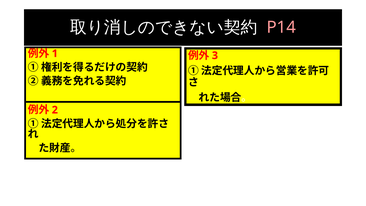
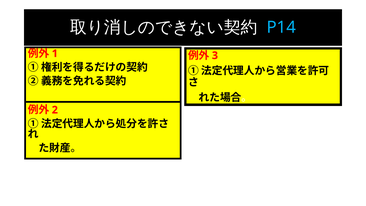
P14 colour: pink -> light blue
